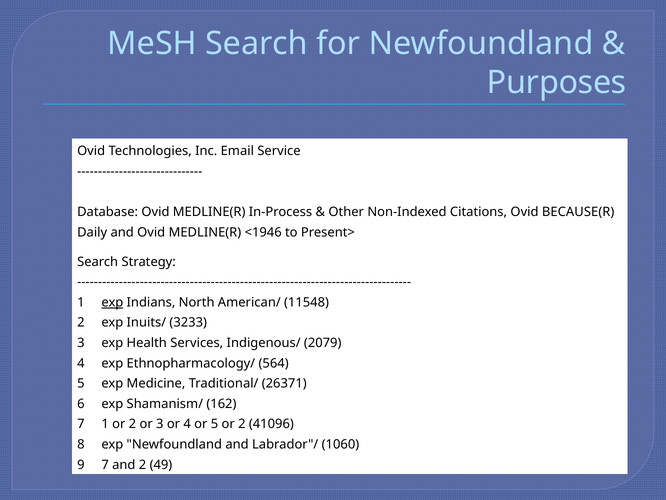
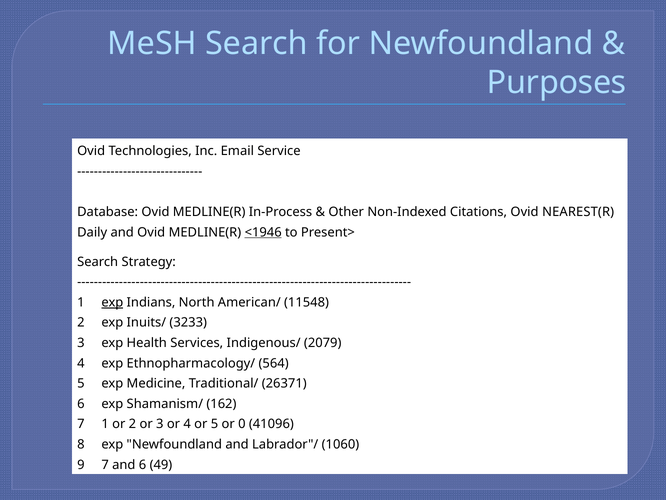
BECAUSE(R: BECAUSE(R -> NEAREST(R
<1946 underline: none -> present
5 or 2: 2 -> 0
and 2: 2 -> 6
